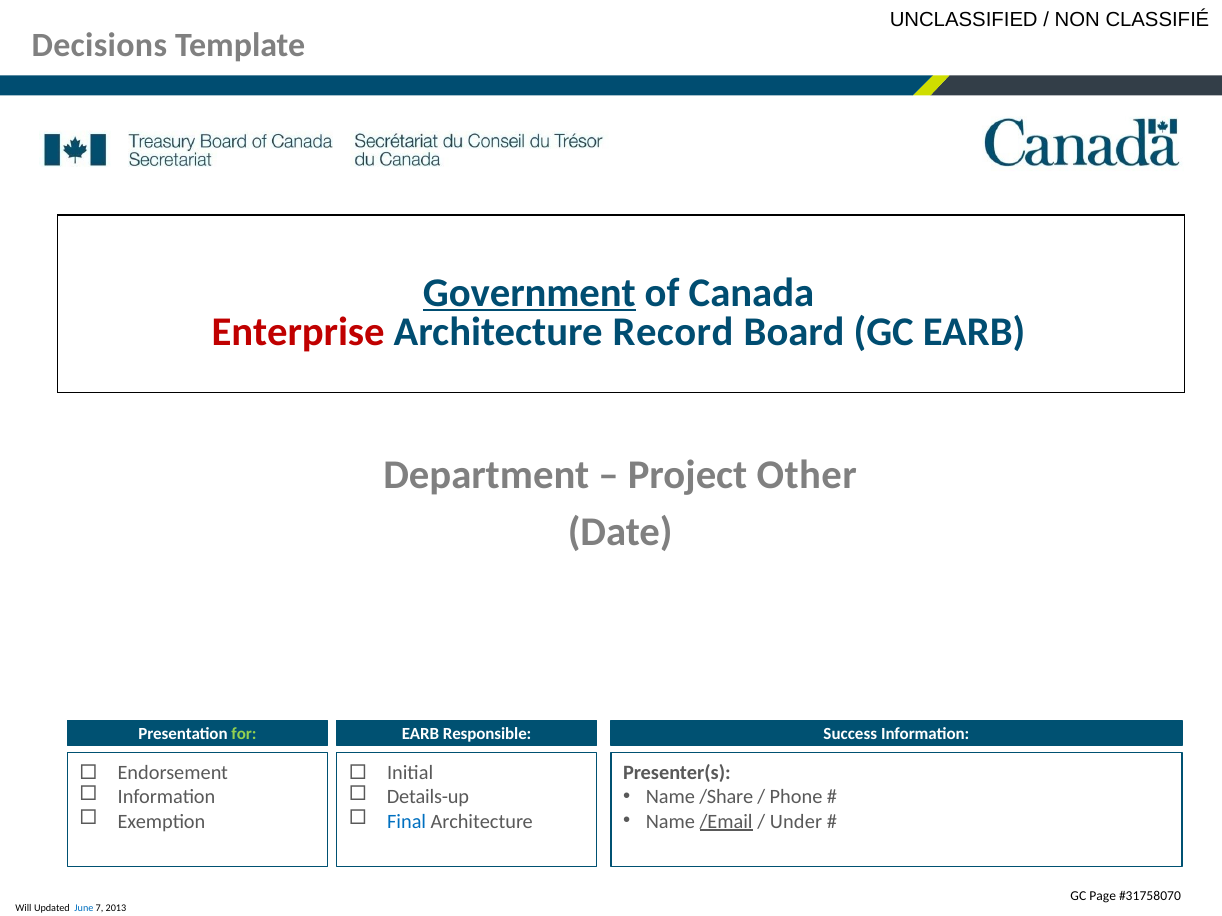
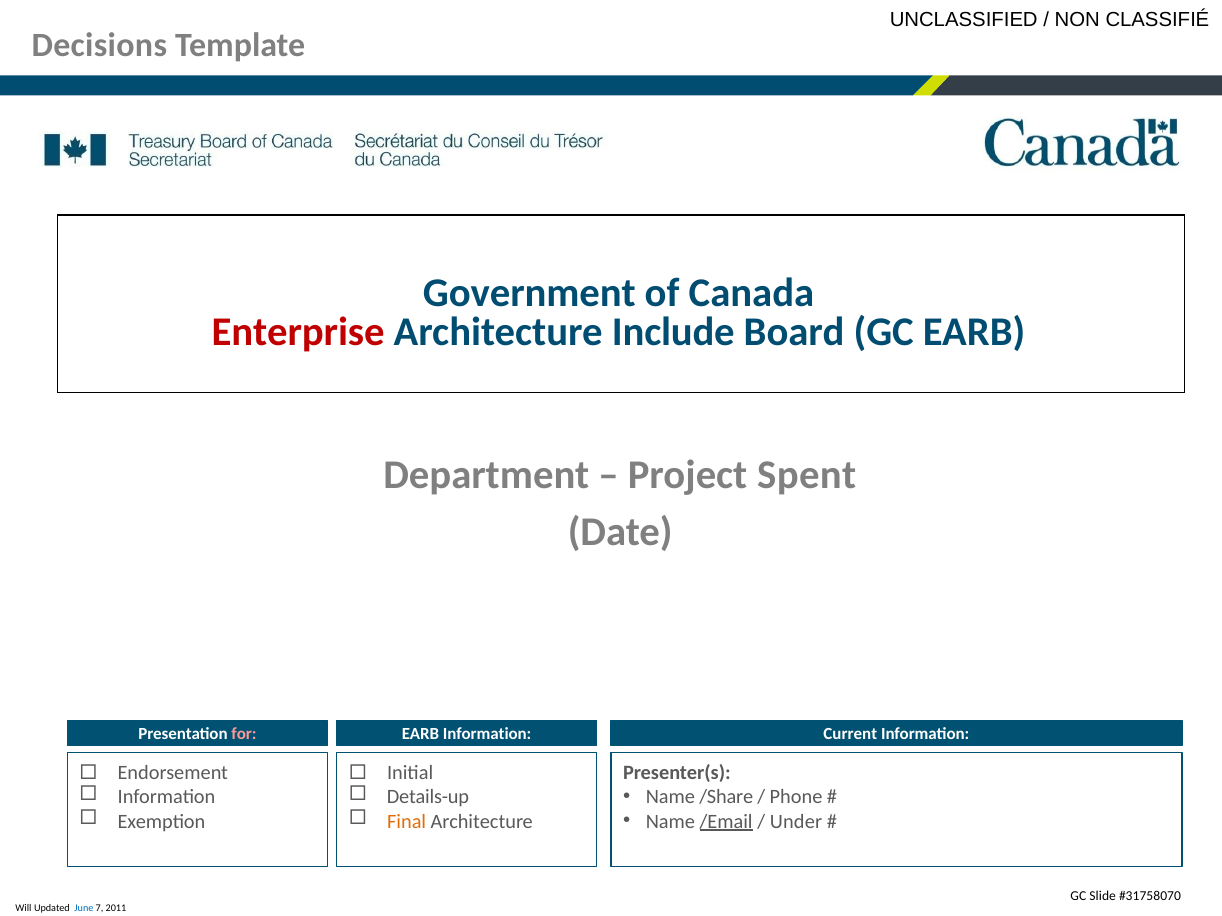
Government underline: present -> none
Record: Record -> Include
Other: Other -> Spent
for colour: light green -> pink
EARB Responsible: Responsible -> Information
Success: Success -> Current
Final colour: blue -> orange
Page: Page -> Slide
2013: 2013 -> 2011
